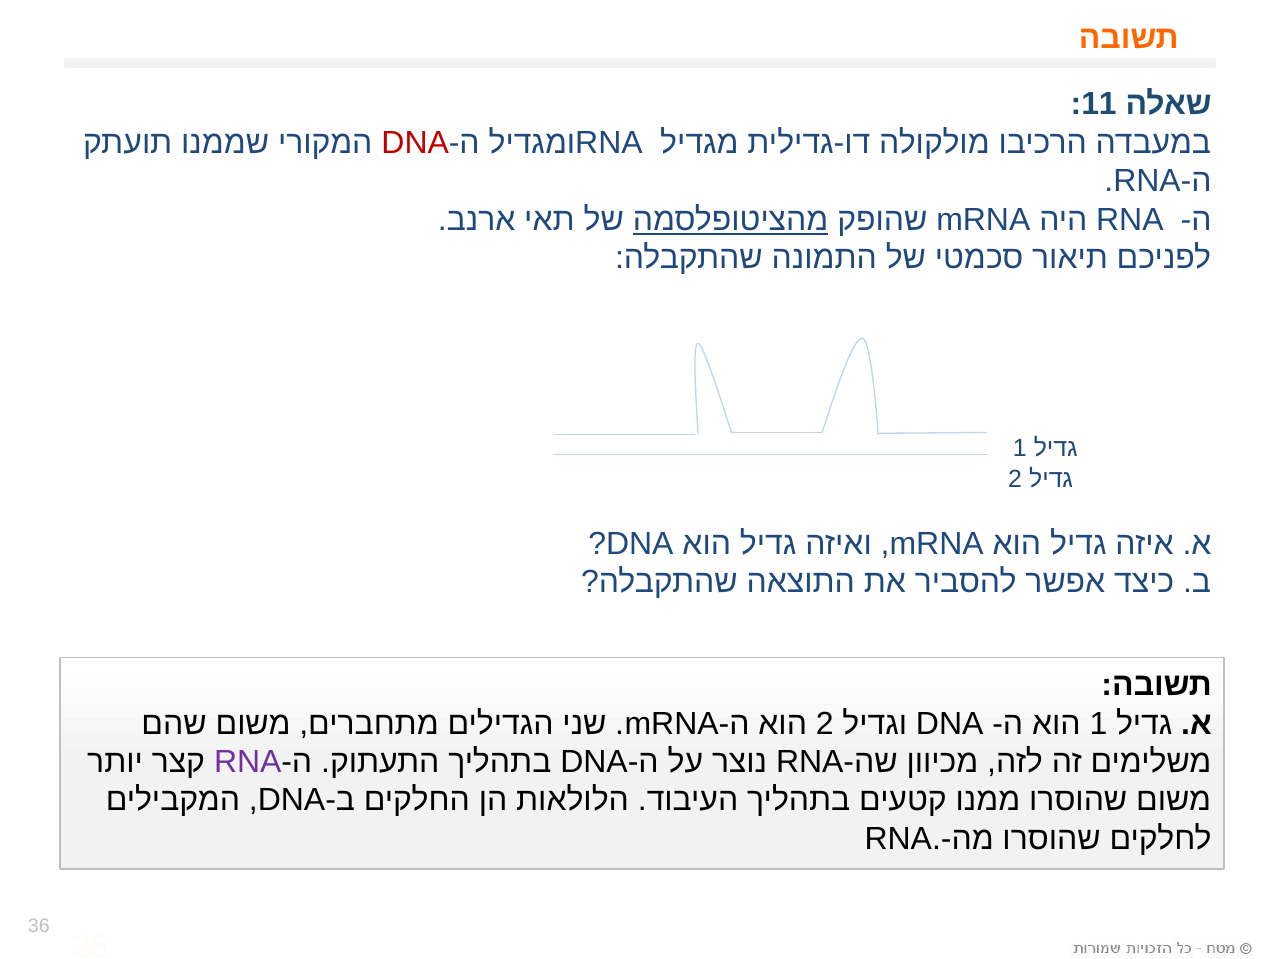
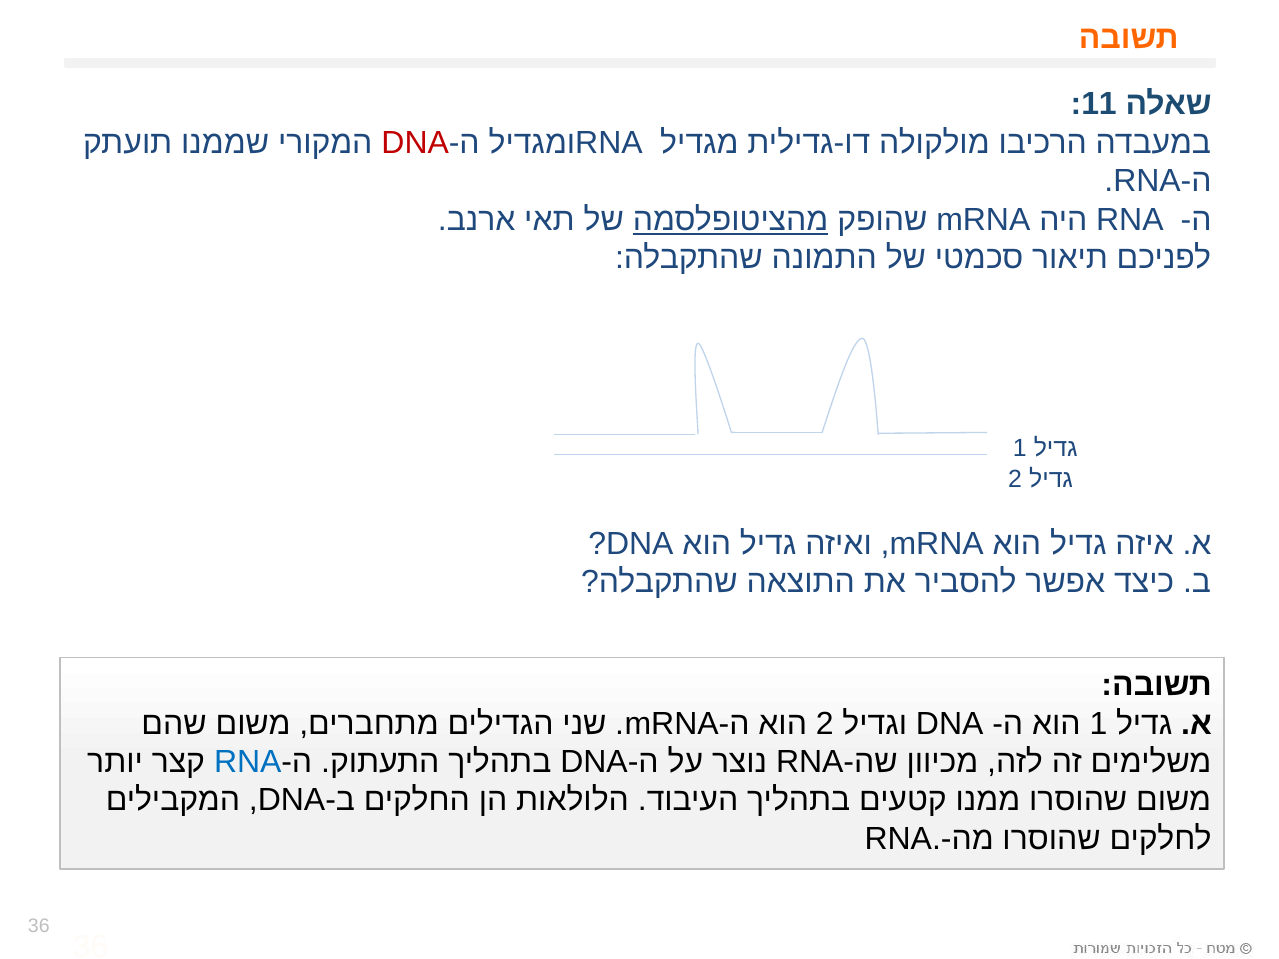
RNA at (248, 762) colour: purple -> blue
